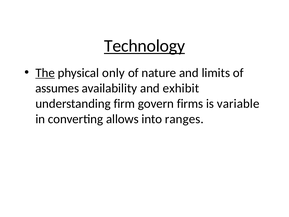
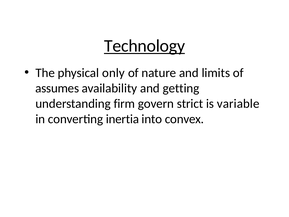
The underline: present -> none
exhibit: exhibit -> getting
firms: firms -> strict
allows: allows -> inertia
ranges: ranges -> convex
